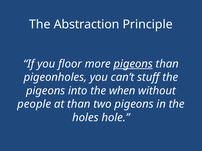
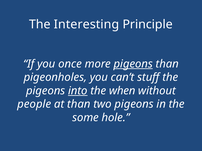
Abstraction: Abstraction -> Interesting
floor: floor -> once
into underline: none -> present
holes: holes -> some
